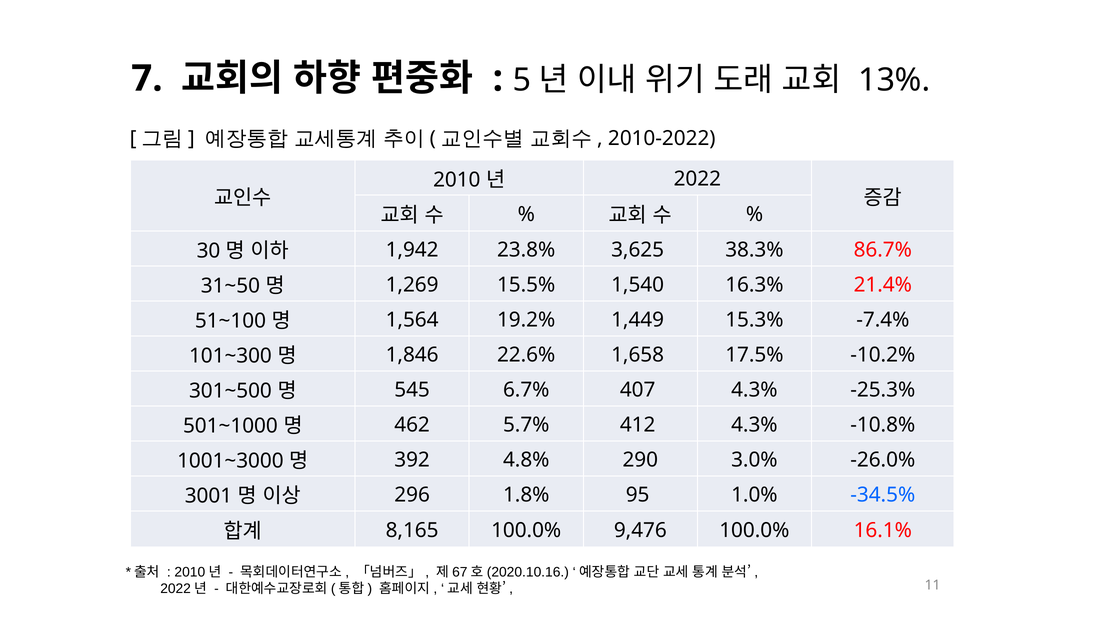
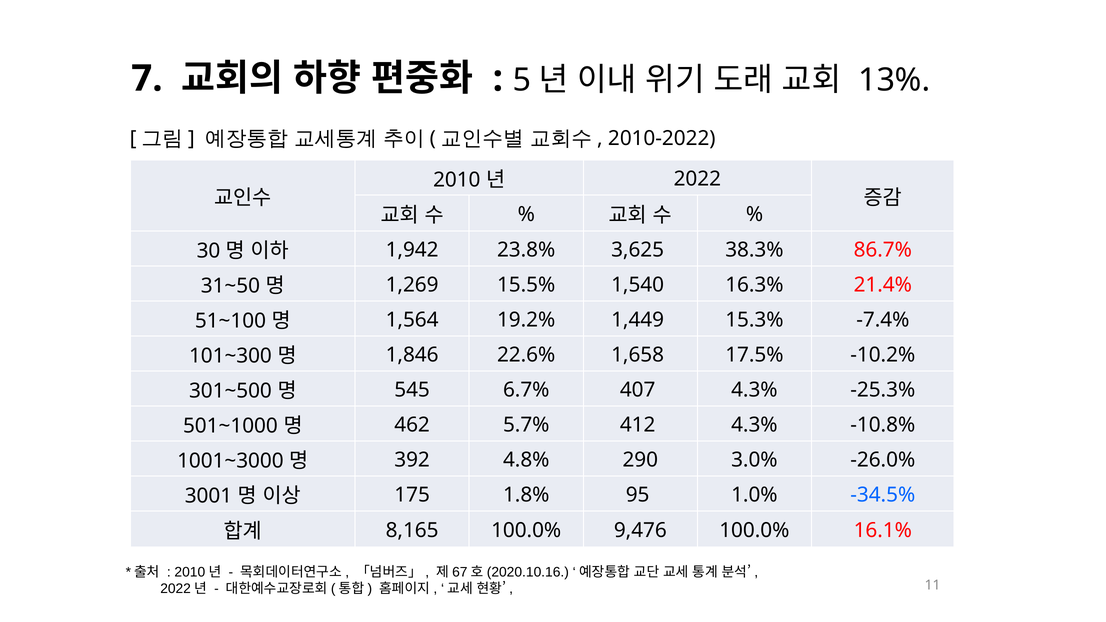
296: 296 -> 175
